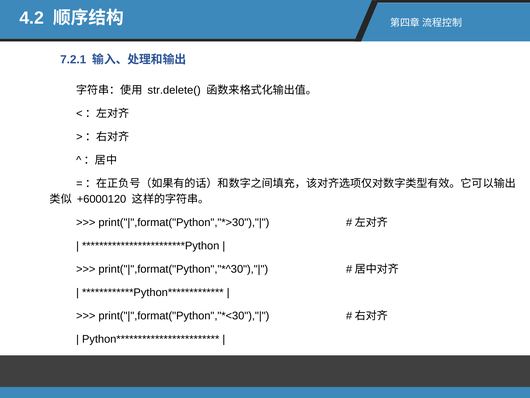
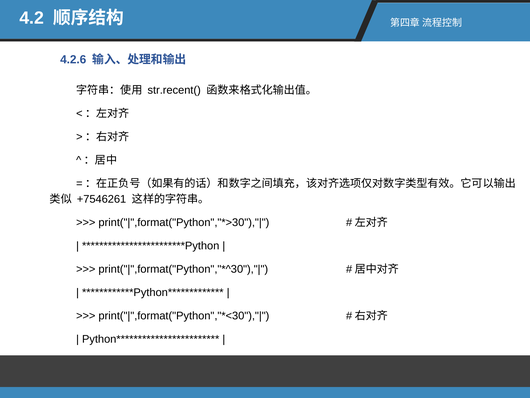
7.2.1: 7.2.1 -> 4.2.6
str.delete(: str.delete( -> str.recent(
+6000120: +6000120 -> +7546261
